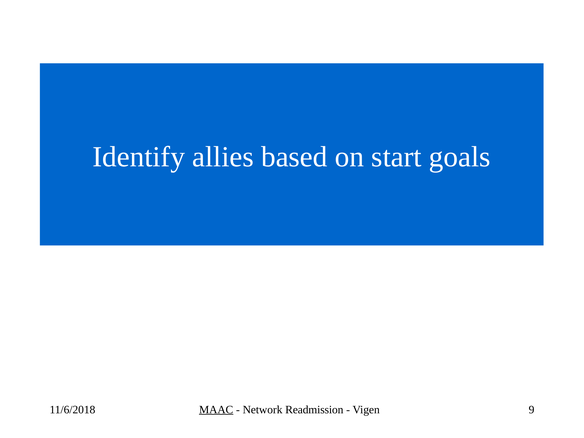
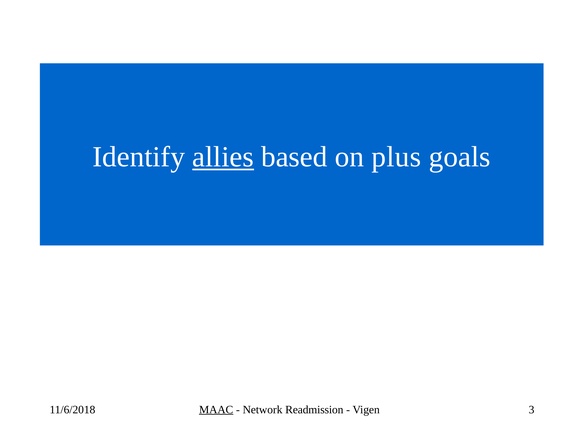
allies underline: none -> present
start: start -> plus
9: 9 -> 3
